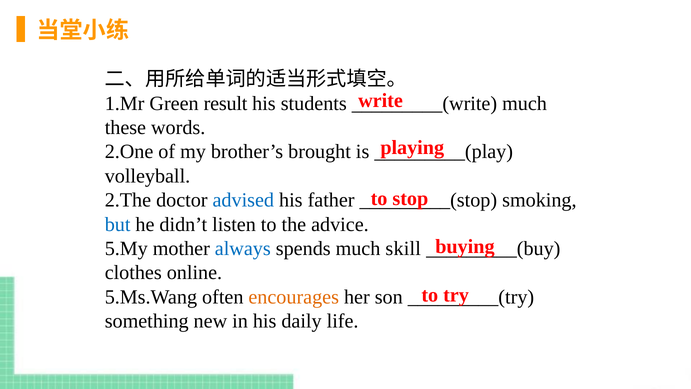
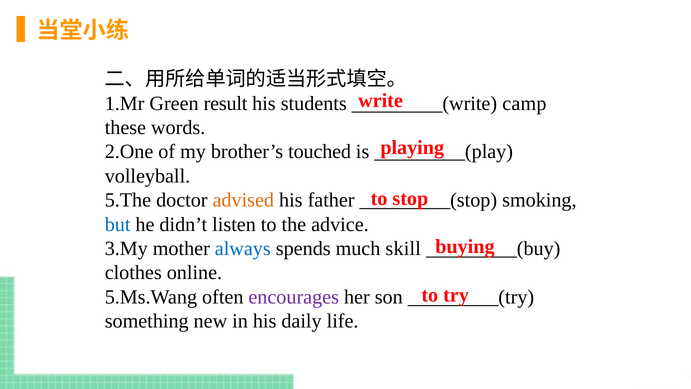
much at (525, 103): much -> camp
brought: brought -> touched
2.The: 2.The -> 5.The
advised colour: blue -> orange
5.My: 5.My -> 3.My
encourages colour: orange -> purple
